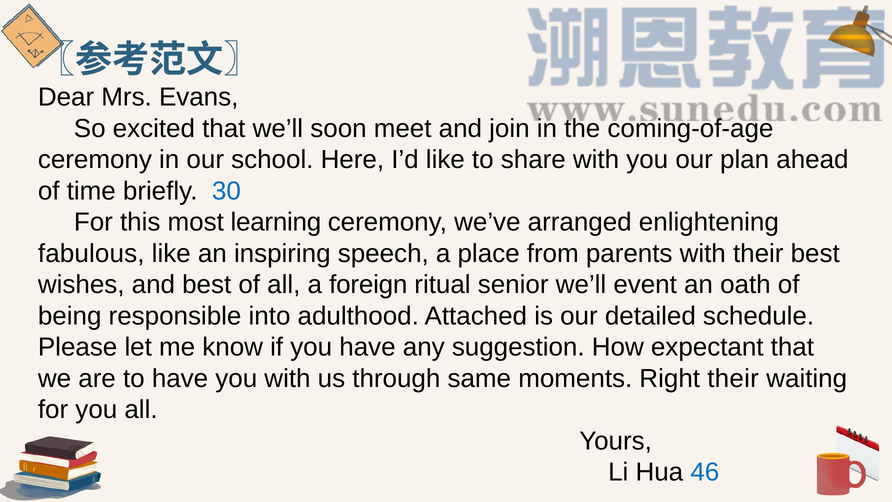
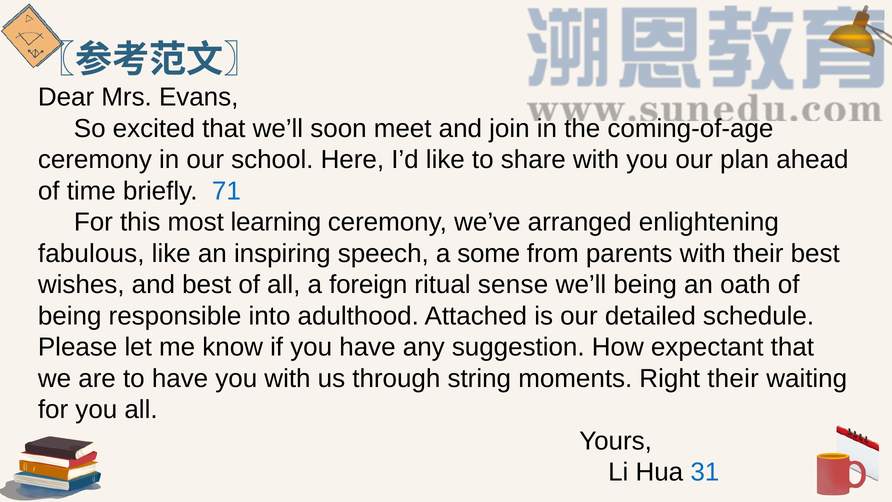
30: 30 -> 71
place: place -> some
senior: senior -> sense
we’ll event: event -> being
same: same -> string
46: 46 -> 31
